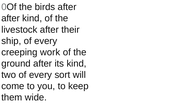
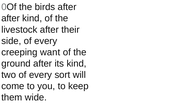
ship: ship -> side
work: work -> want
